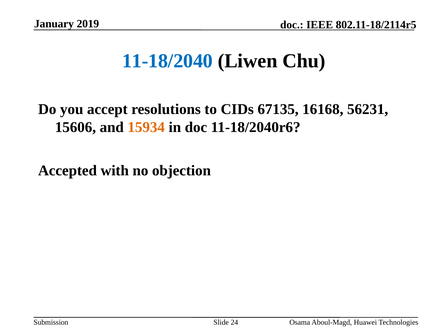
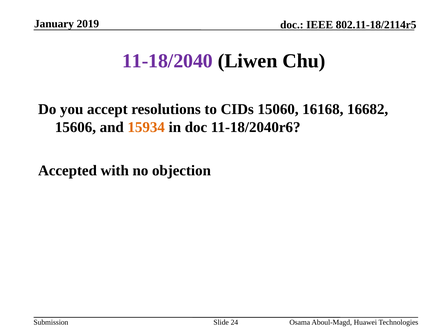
11-18/2040 colour: blue -> purple
67135: 67135 -> 15060
56231: 56231 -> 16682
